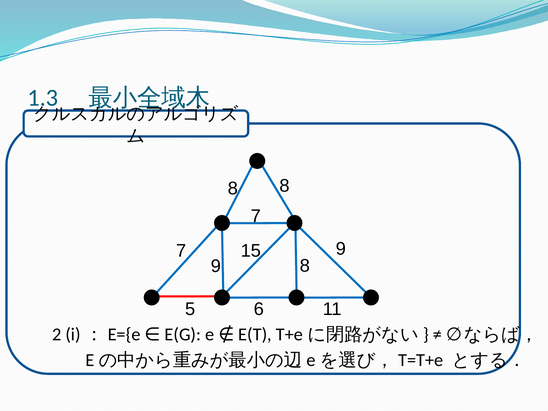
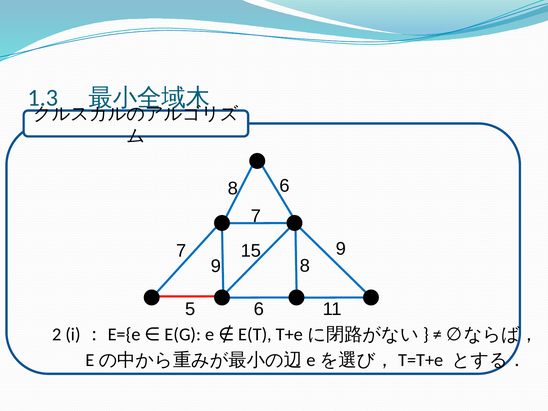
8 8: 8 -> 6
